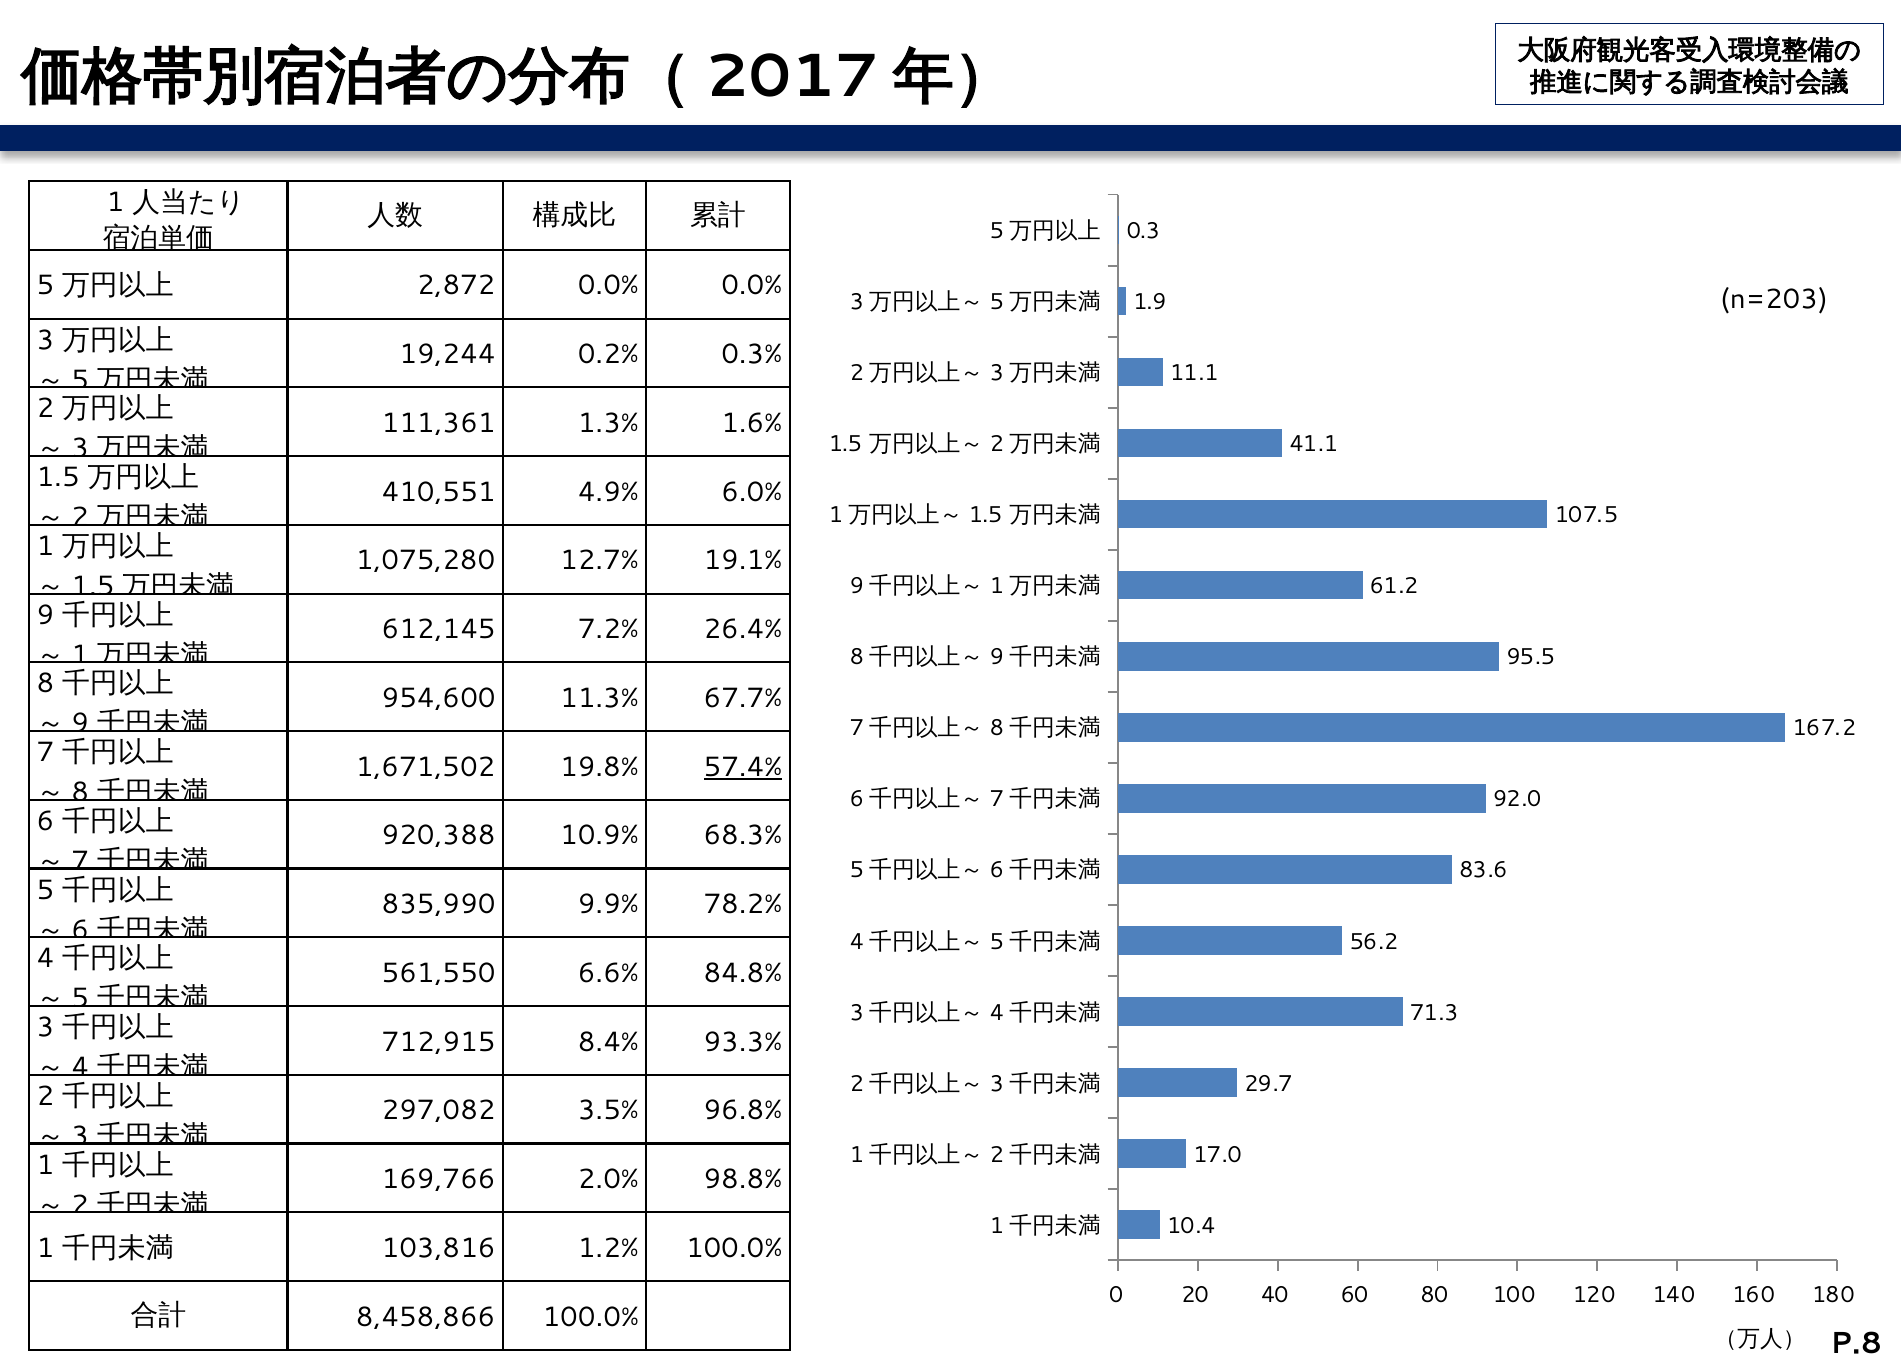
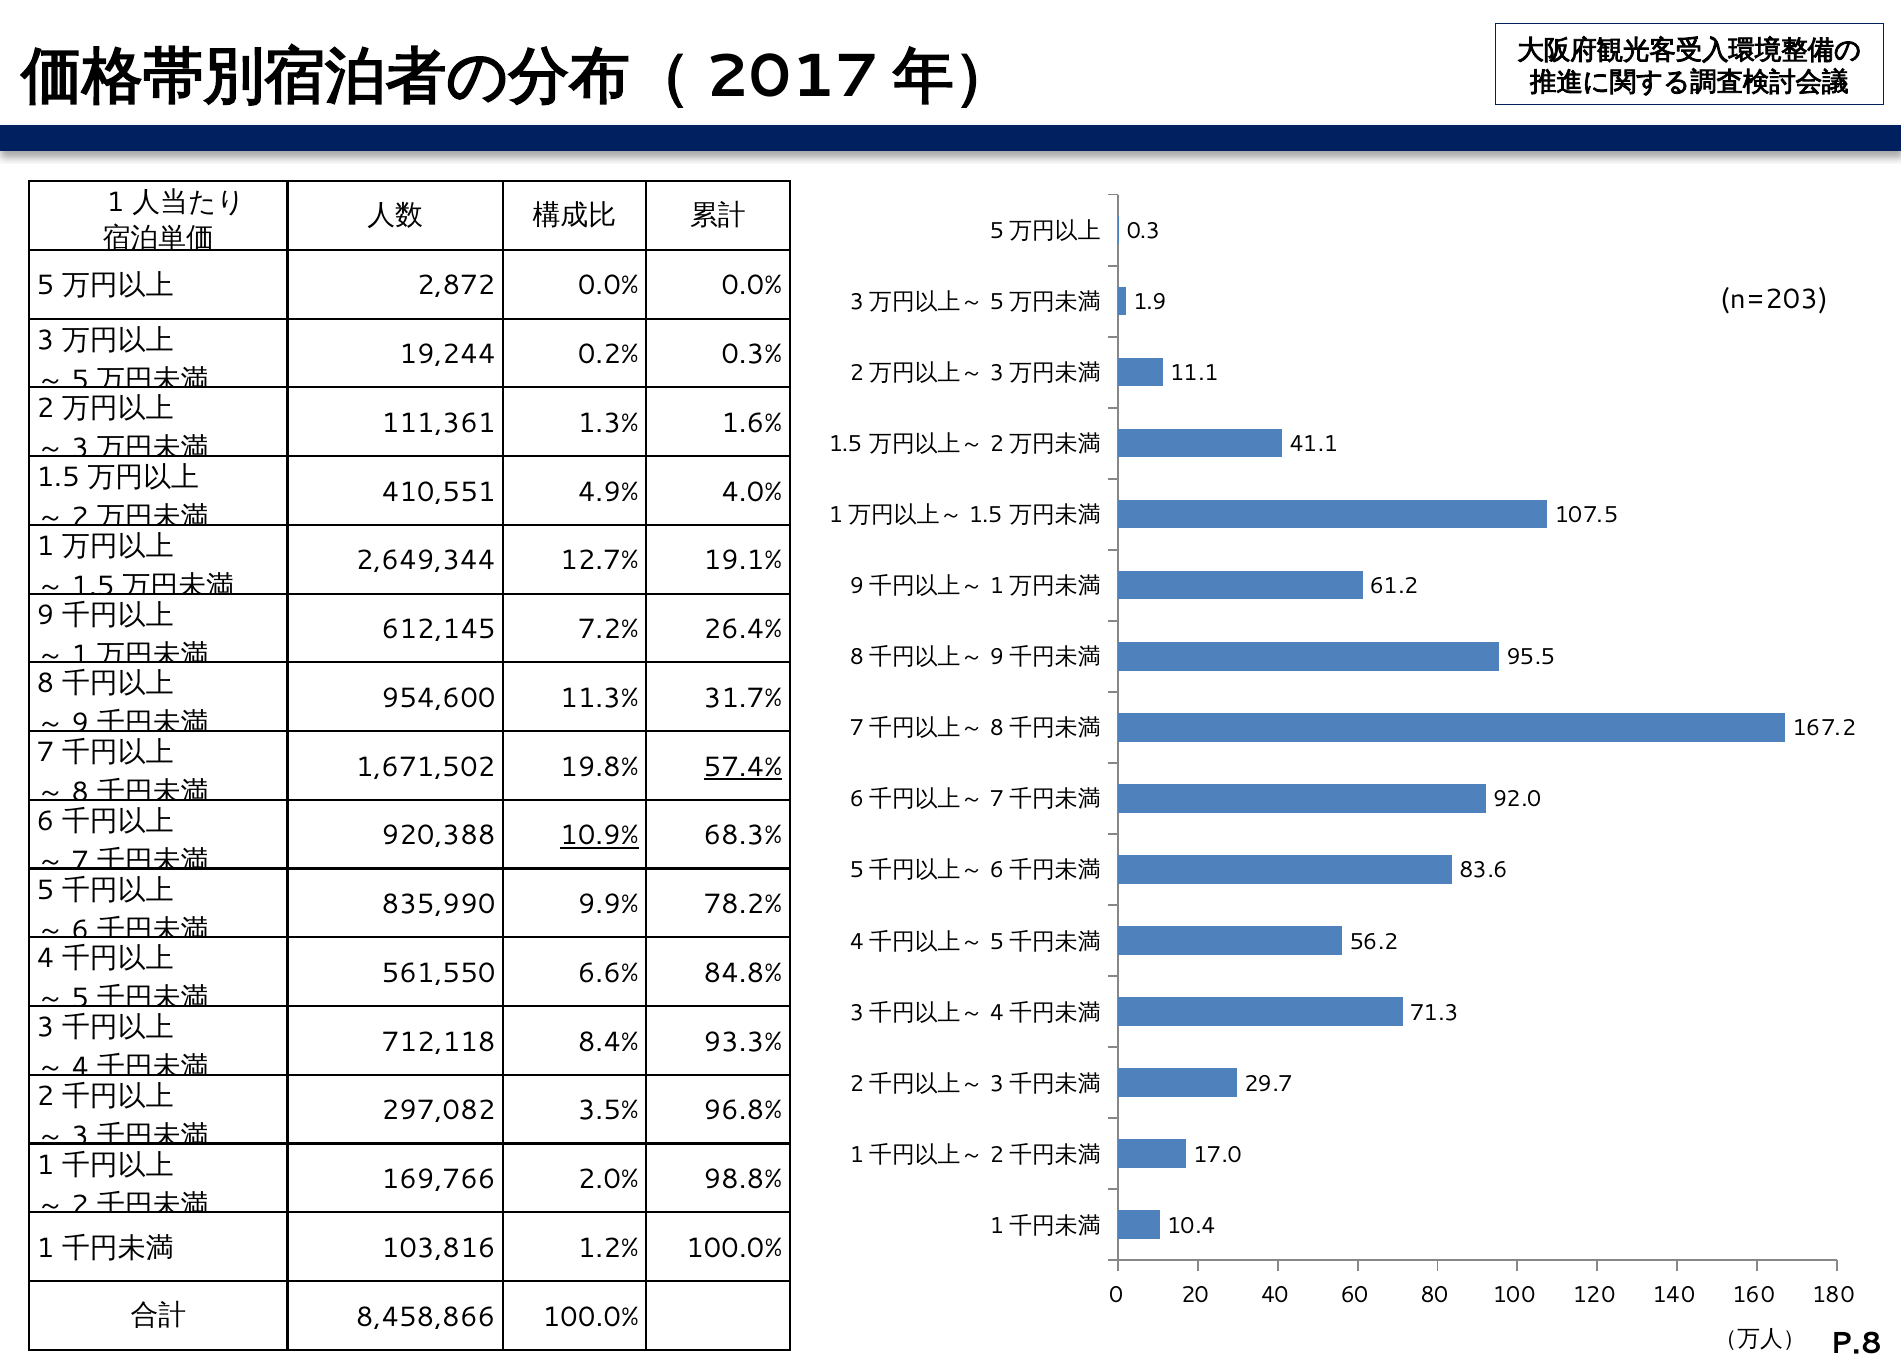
6.0%: 6.0% -> 4.0%
1,075,280: 1,075,280 -> 2,649,344
67.7%: 67.7% -> 31.7%
10.9% underline: none -> present
712,915: 712,915 -> 712,118
